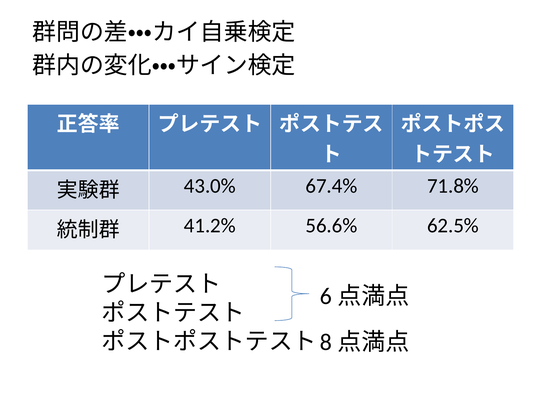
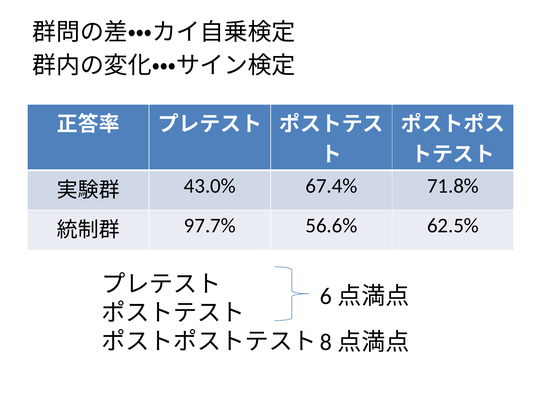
41.2%: 41.2% -> 97.7%
